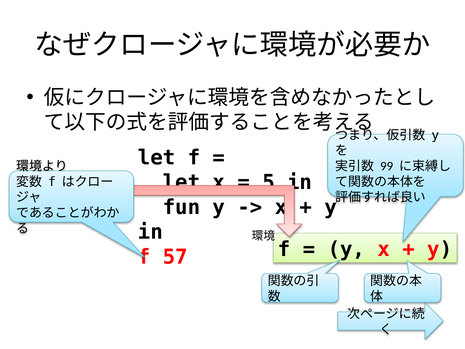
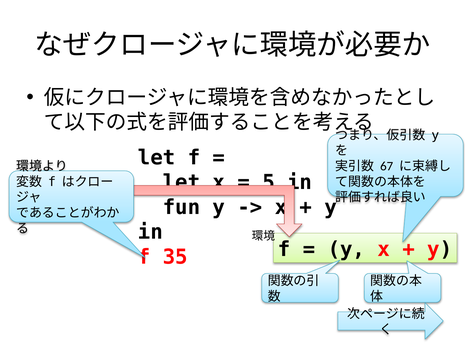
99: 99 -> 67
57: 57 -> 35
